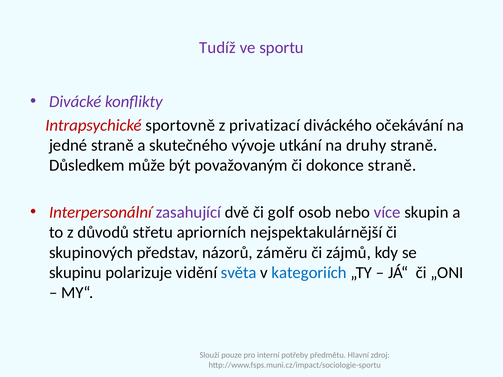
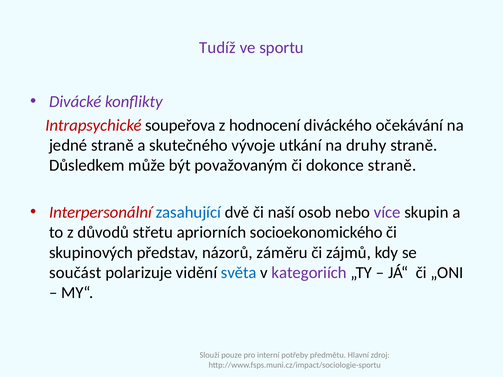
sportovně: sportovně -> soupeřova
privatizací: privatizací -> hodnocení
zasahující colour: purple -> blue
golf: golf -> naší
nejspektakulárnější: nejspektakulárnější -> socioekonomického
skupinu: skupinu -> součást
kategoriích colour: blue -> purple
